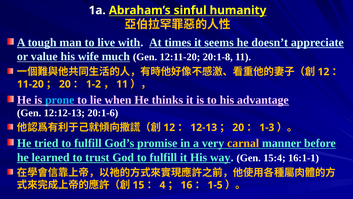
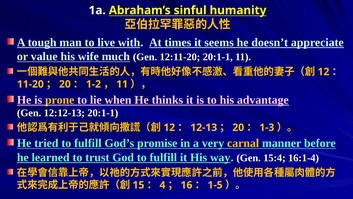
12:11-20 20:1-8: 20:1-8 -> 20:1-1
prone colour: light blue -> yellow
12:12-13 20:1-6: 20:1-6 -> 20:1-1
16:1-1: 16:1-1 -> 16:1-4
